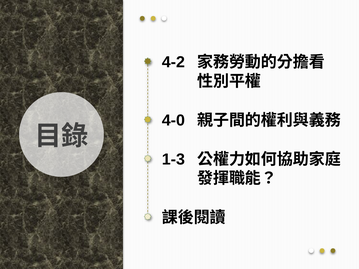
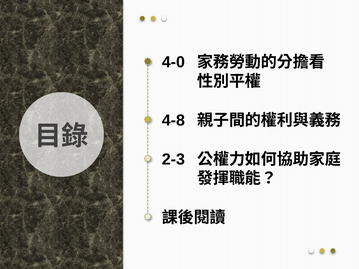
4-2: 4-2 -> 4-0
4-0: 4-0 -> 4-8
1-3: 1-3 -> 2-3
